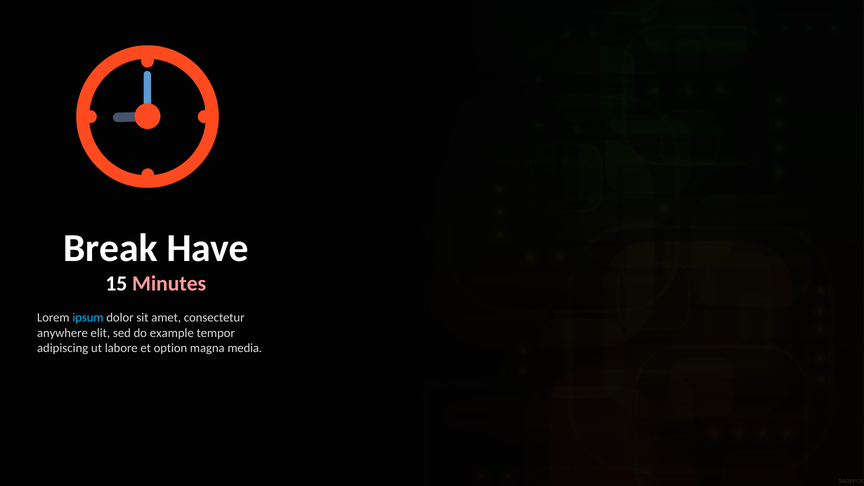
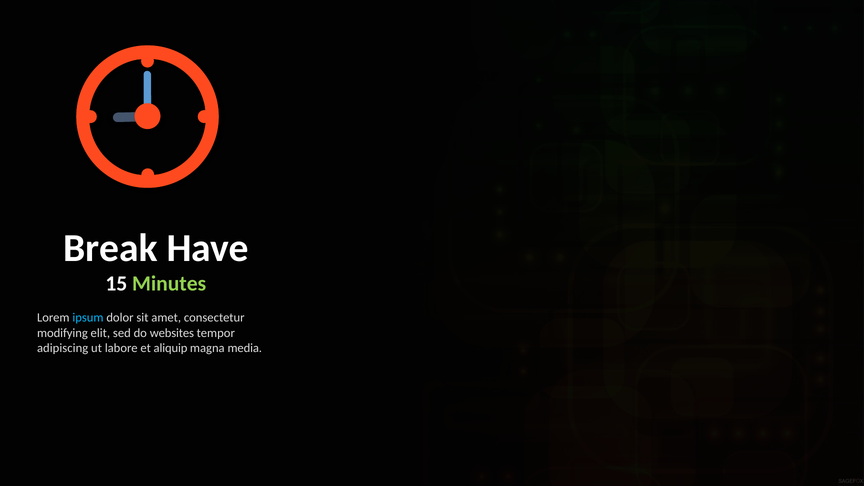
Minutes colour: pink -> light green
anywhere: anywhere -> modifying
example: example -> websites
option: option -> aliquip
